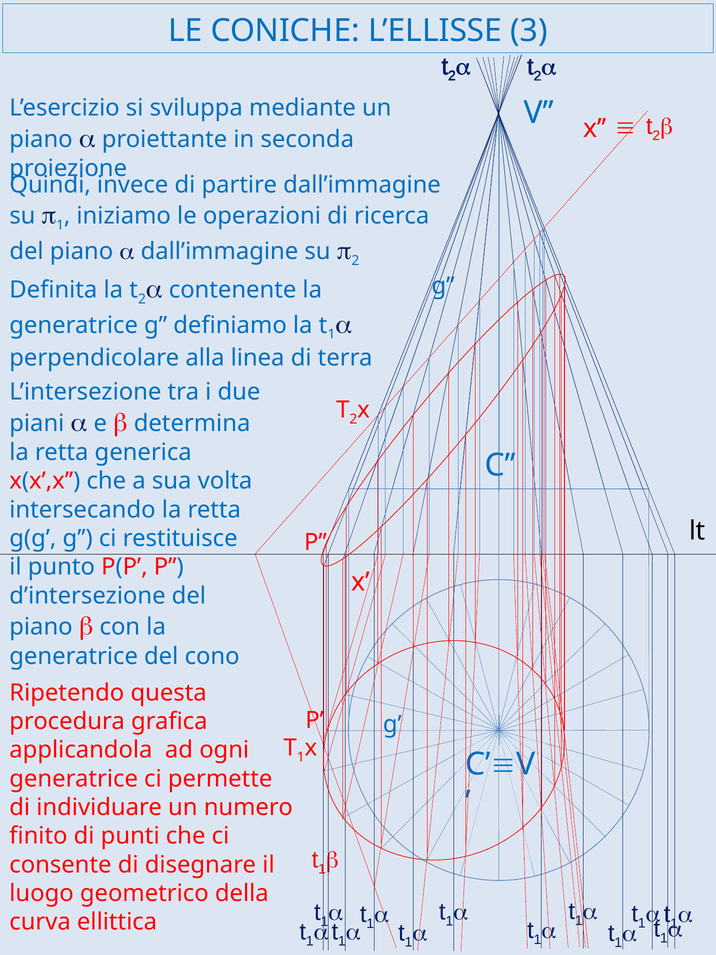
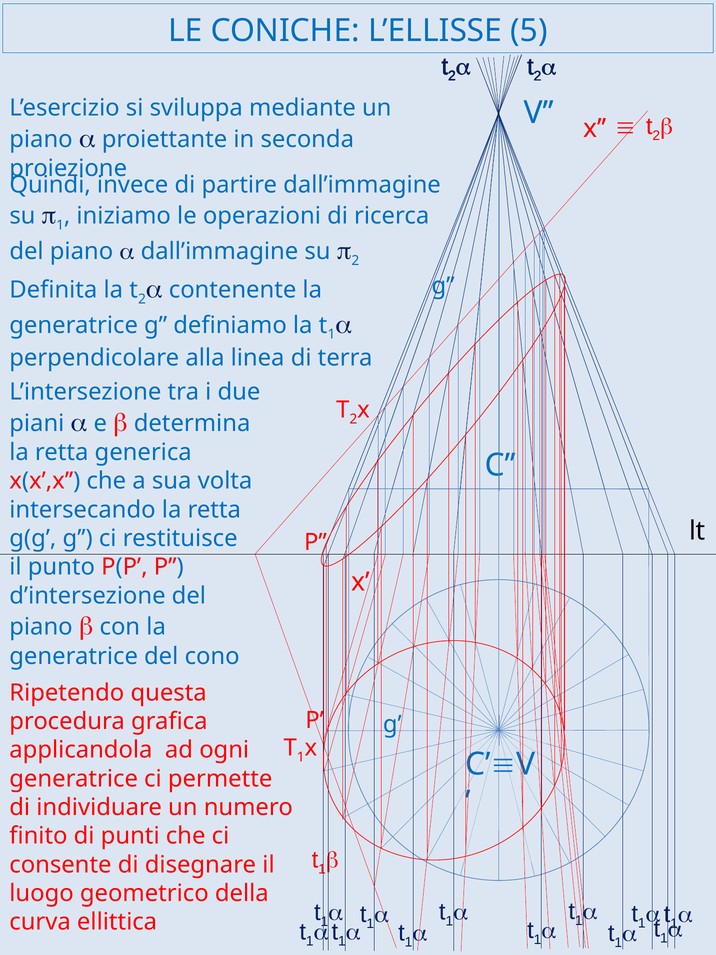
3: 3 -> 5
